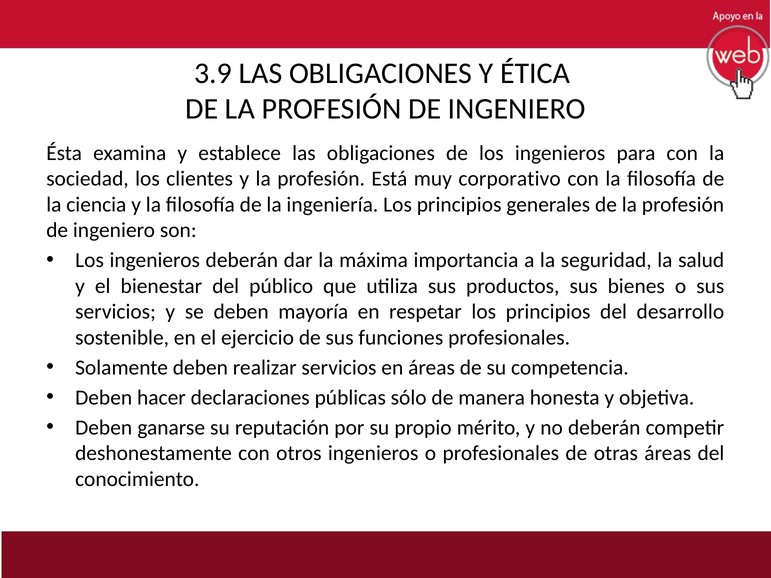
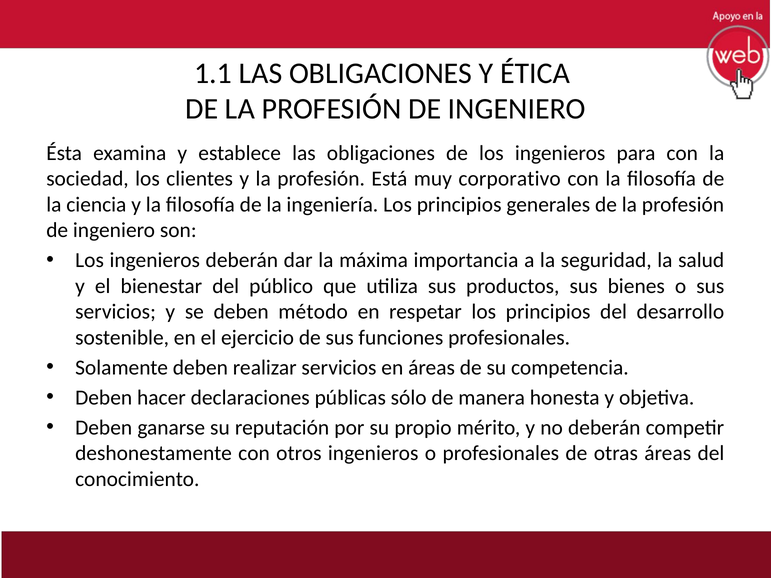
3.9: 3.9 -> 1.1
mayoría: mayoría -> método
